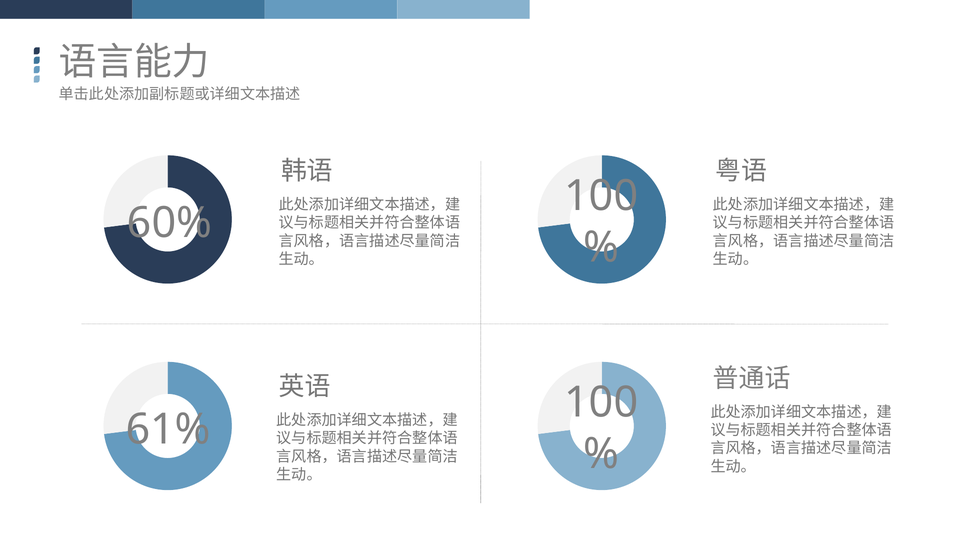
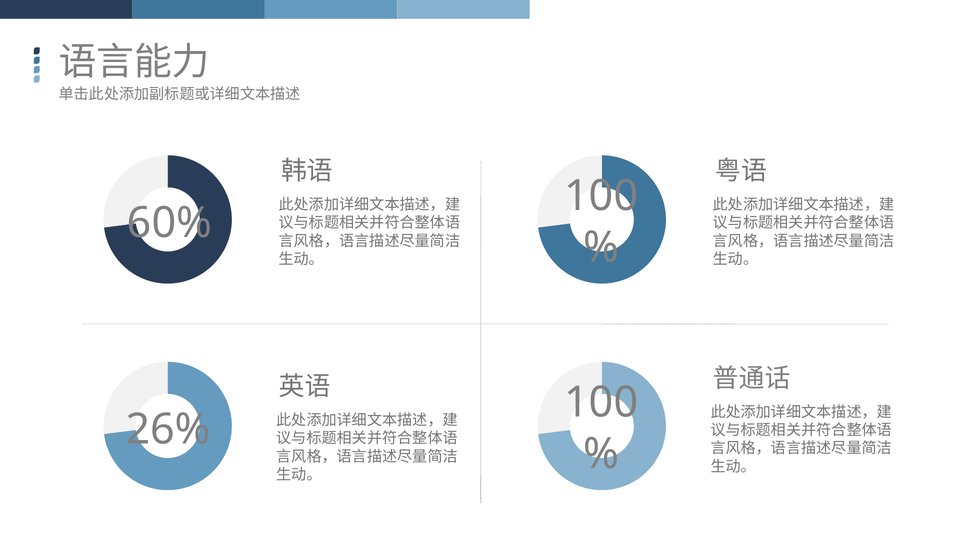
61%: 61% -> 26%
